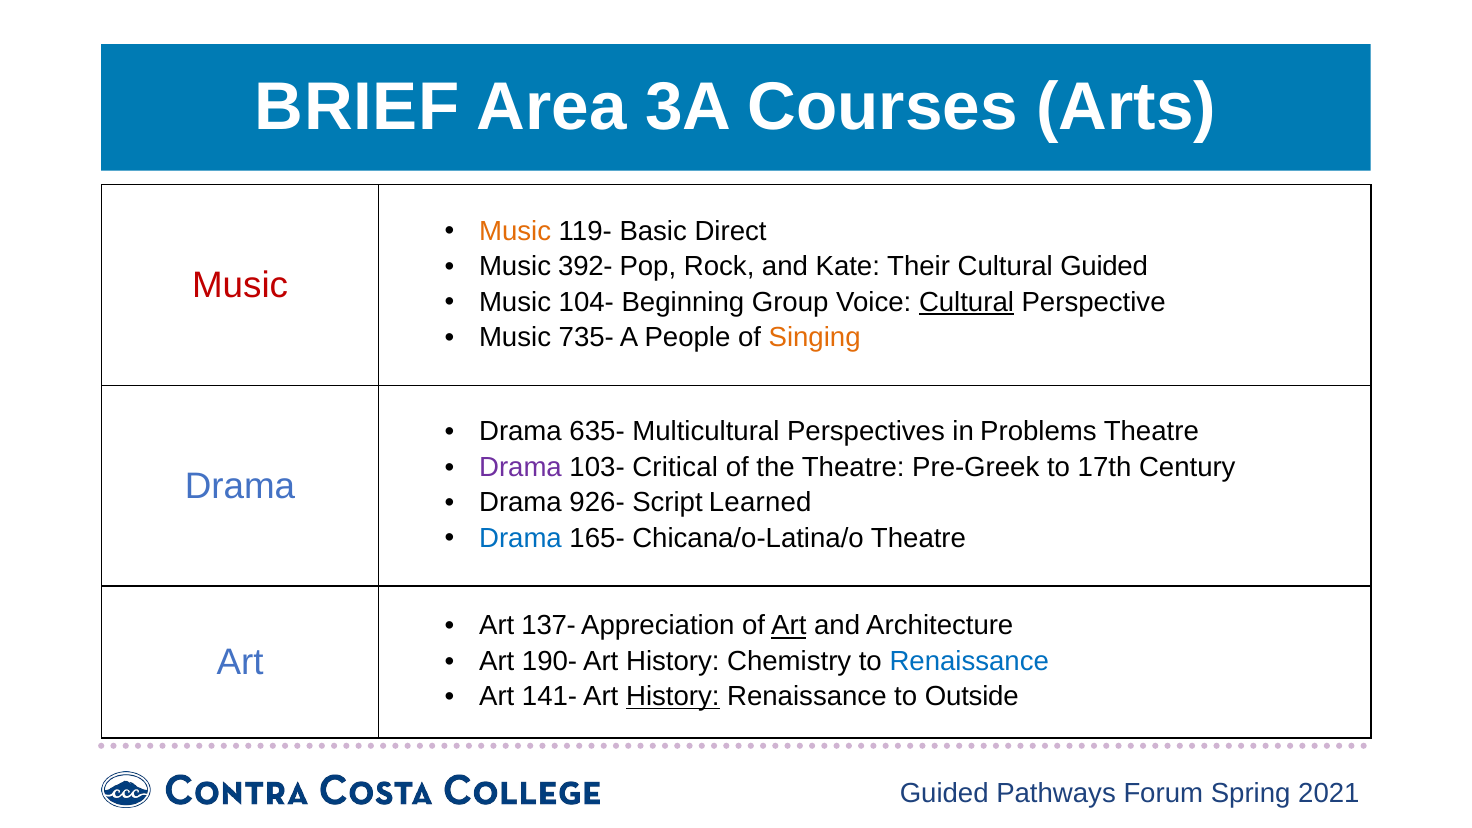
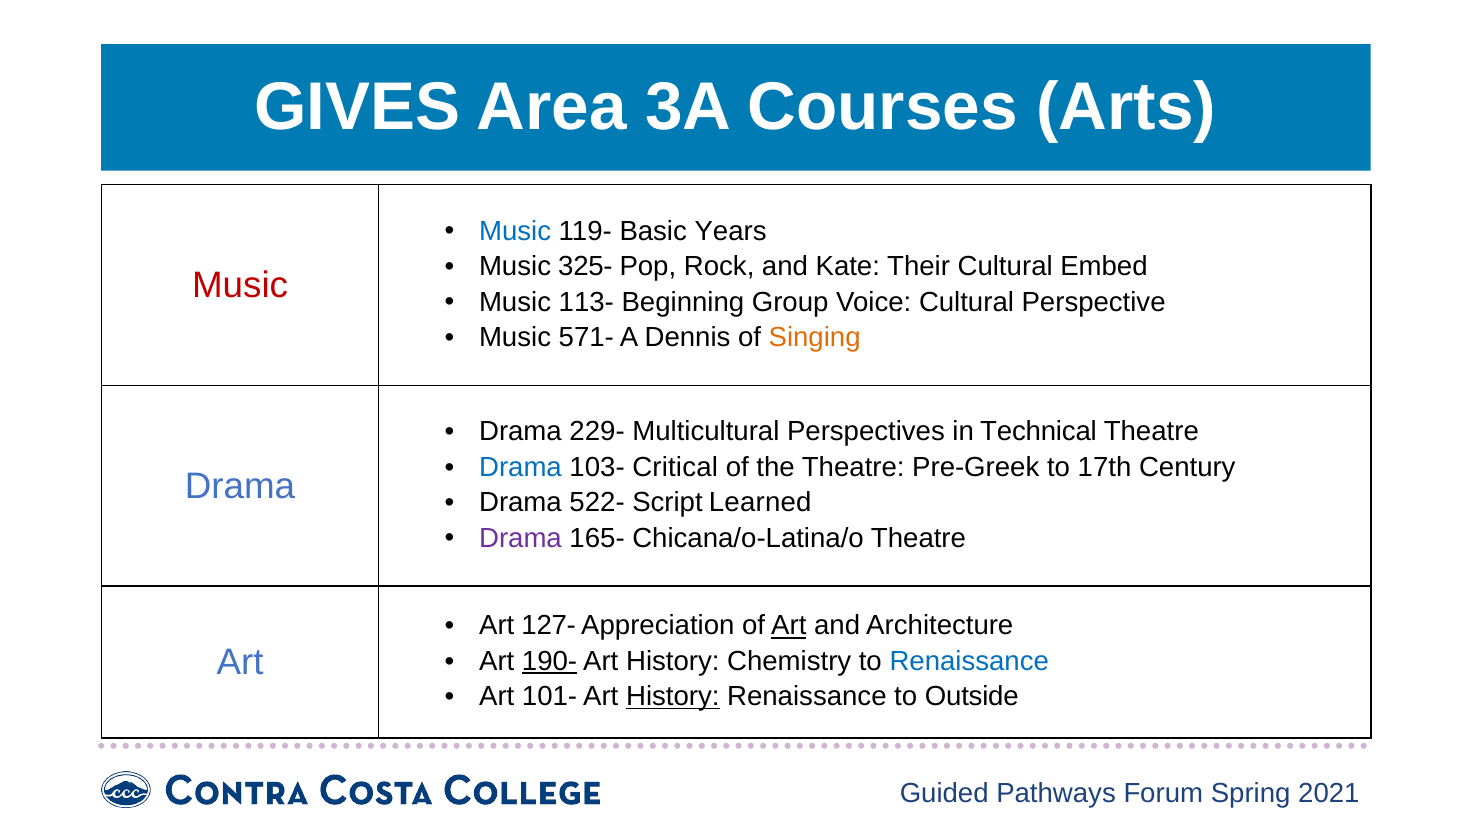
BRIEF: BRIEF -> GIVES
Music at (515, 231) colour: orange -> blue
Direct: Direct -> Years
392-: 392- -> 325-
Cultural Guided: Guided -> Embed
104-: 104- -> 113-
Cultural at (966, 302) underline: present -> none
735-: 735- -> 571-
People: People -> Dennis
635-: 635- -> 229-
Problems: Problems -> Technical
Drama at (520, 467) colour: purple -> blue
926-: 926- -> 522-
Drama at (520, 538) colour: blue -> purple
137-: 137- -> 127-
190- underline: none -> present
141-: 141- -> 101-
